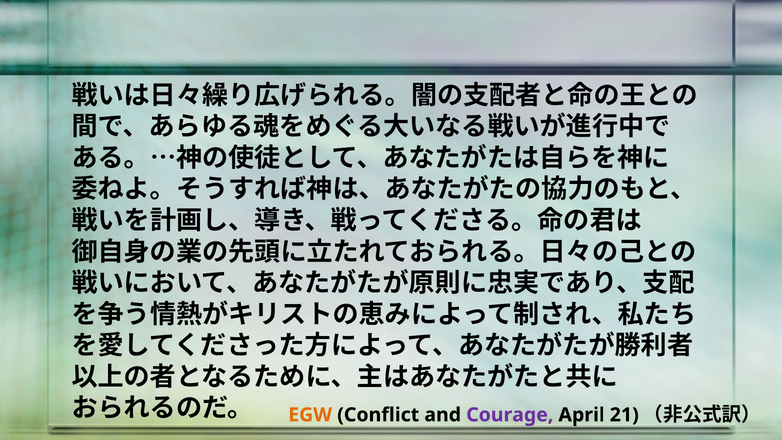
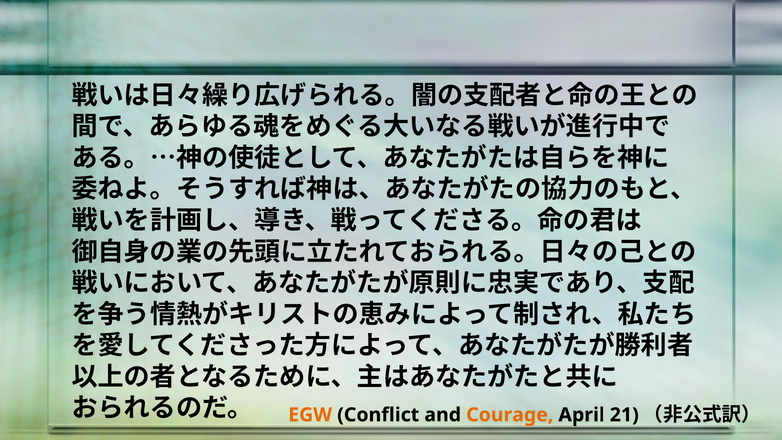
Courage colour: purple -> orange
